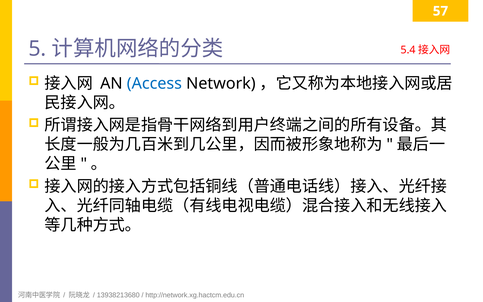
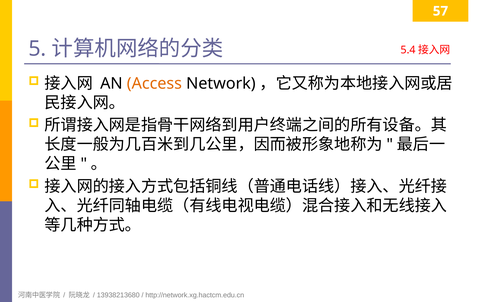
Access colour: blue -> orange
